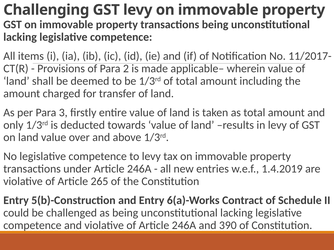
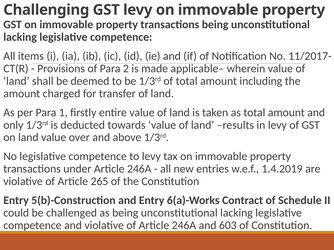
3: 3 -> 1
390: 390 -> 603
